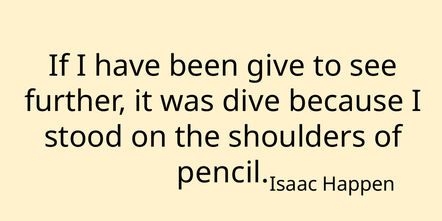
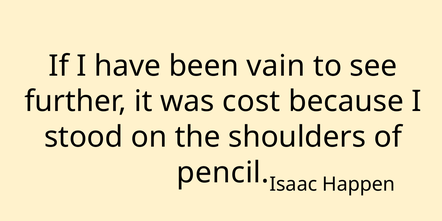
give: give -> vain
dive: dive -> cost
